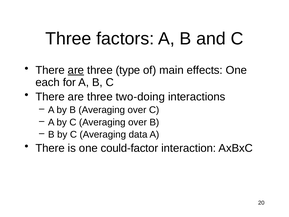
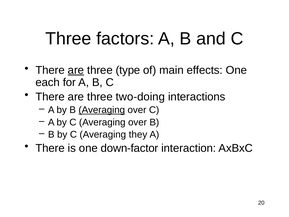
Averaging at (102, 110) underline: none -> present
data: data -> they
could-factor: could-factor -> down-factor
